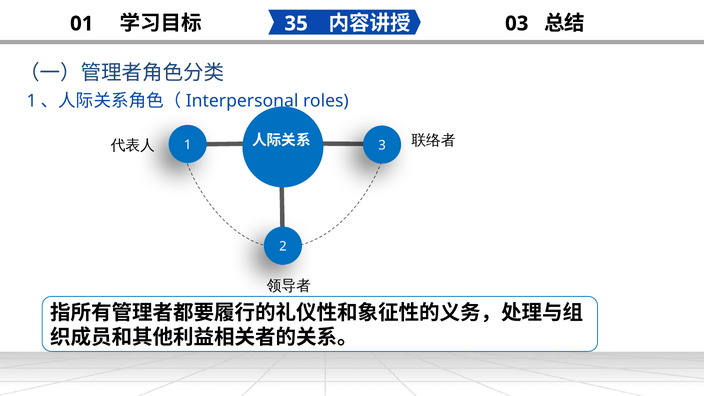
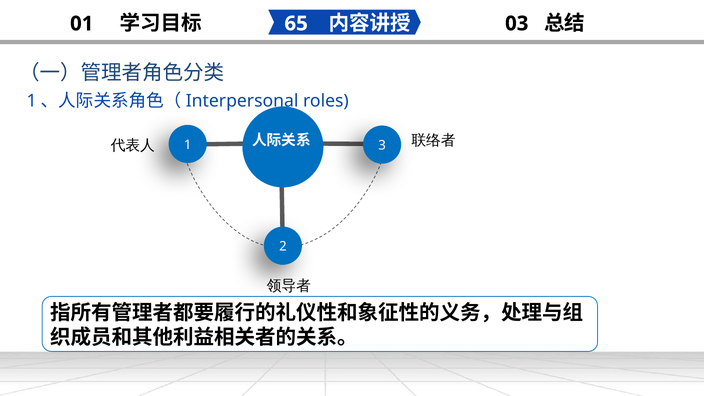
35: 35 -> 65
